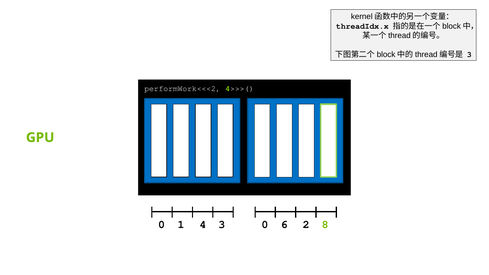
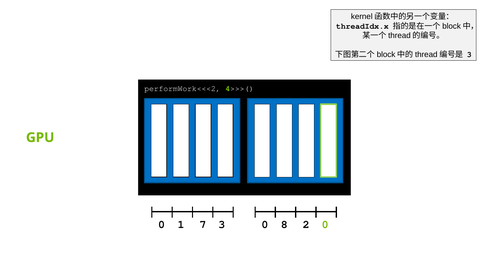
4: 4 -> 7
6: 6 -> 8
2 8: 8 -> 0
